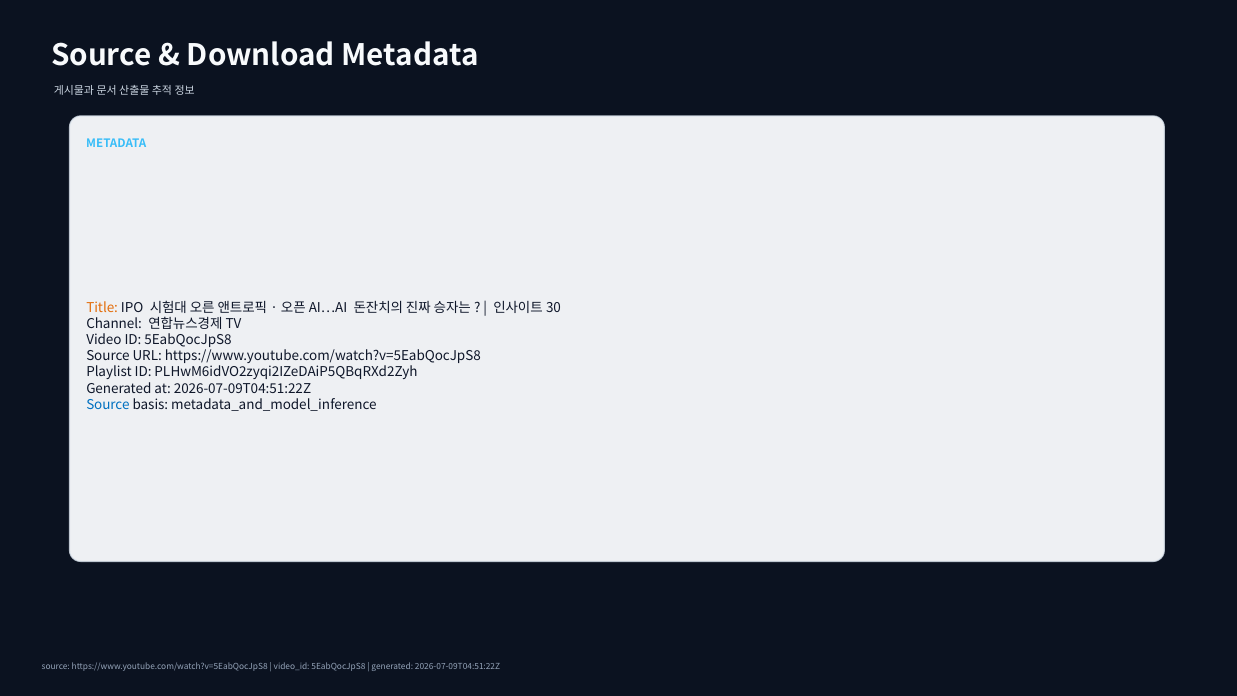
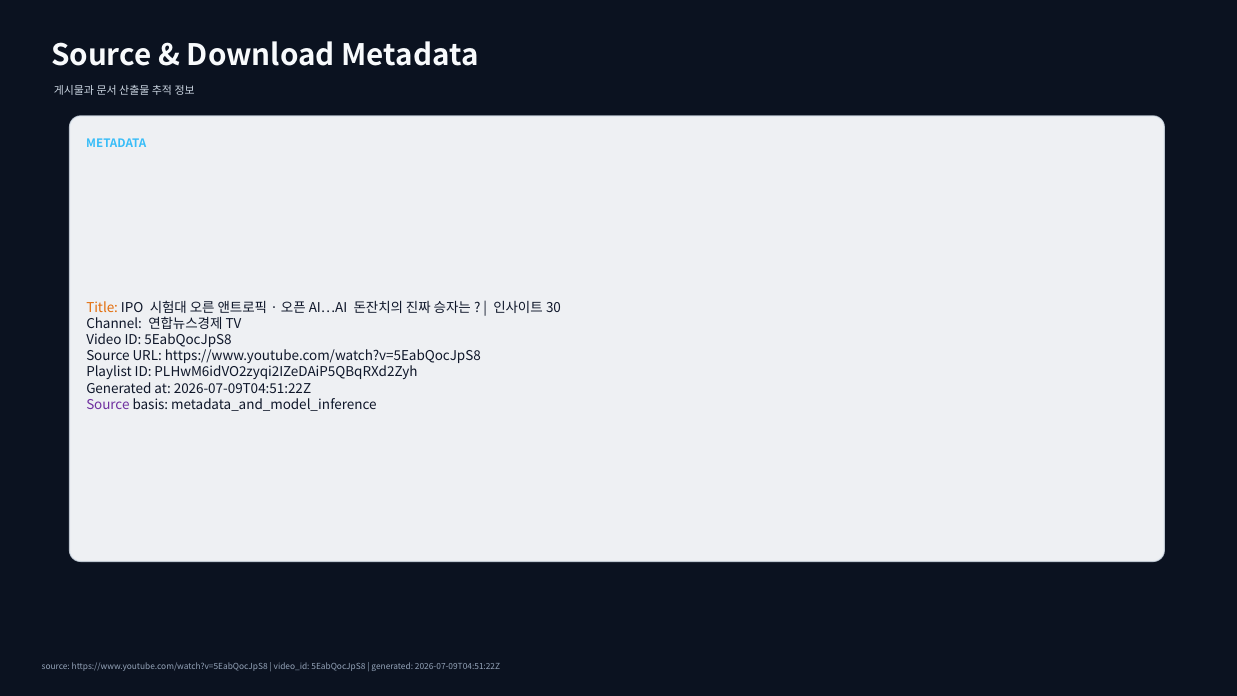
Source at (108, 405) colour: blue -> purple
